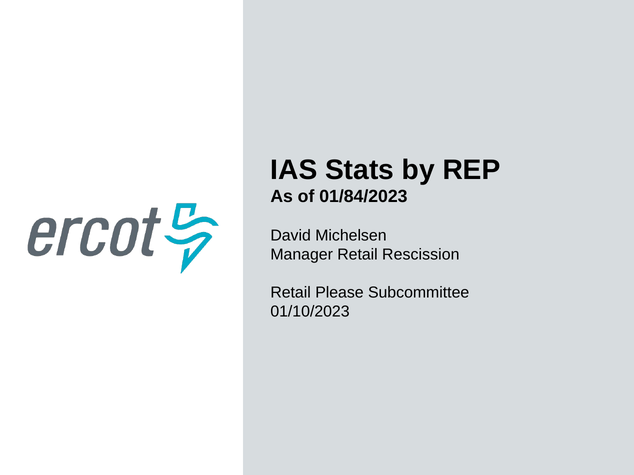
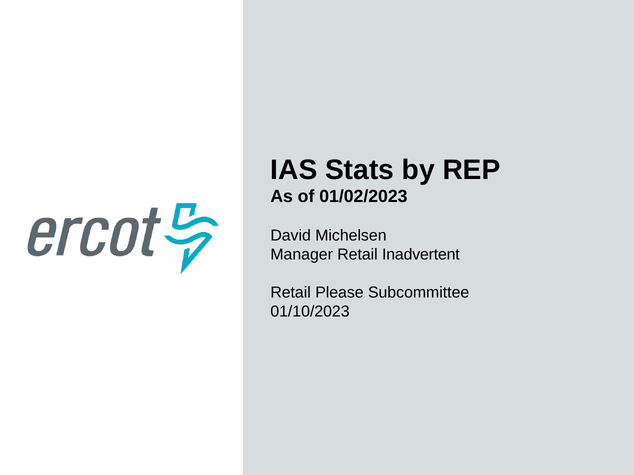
01/84/2023: 01/84/2023 -> 01/02/2023
Rescission: Rescission -> Inadvertent
